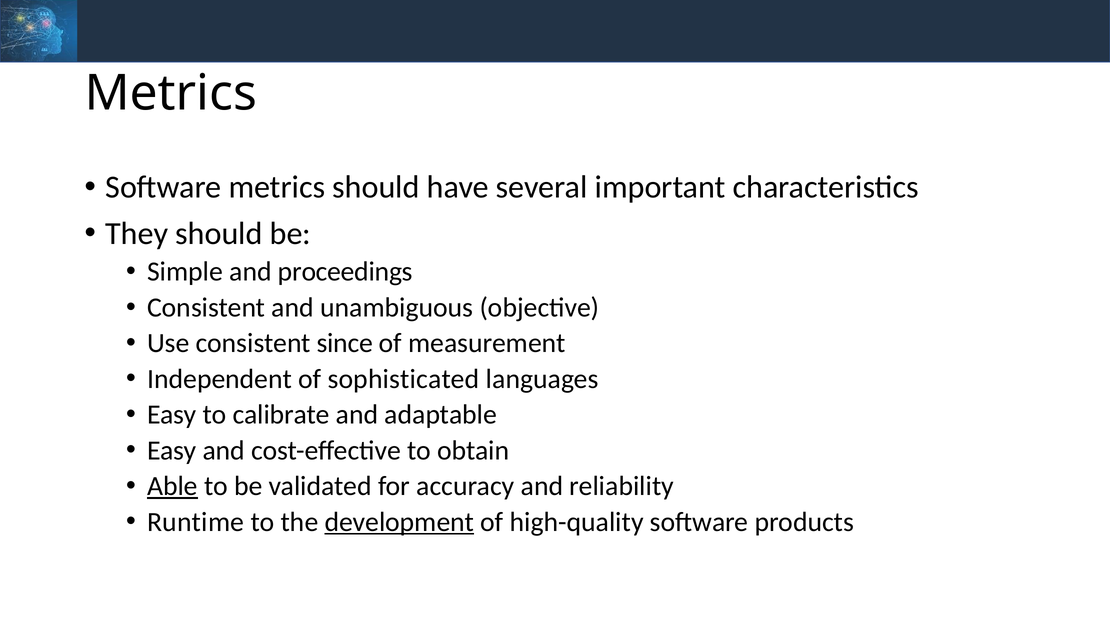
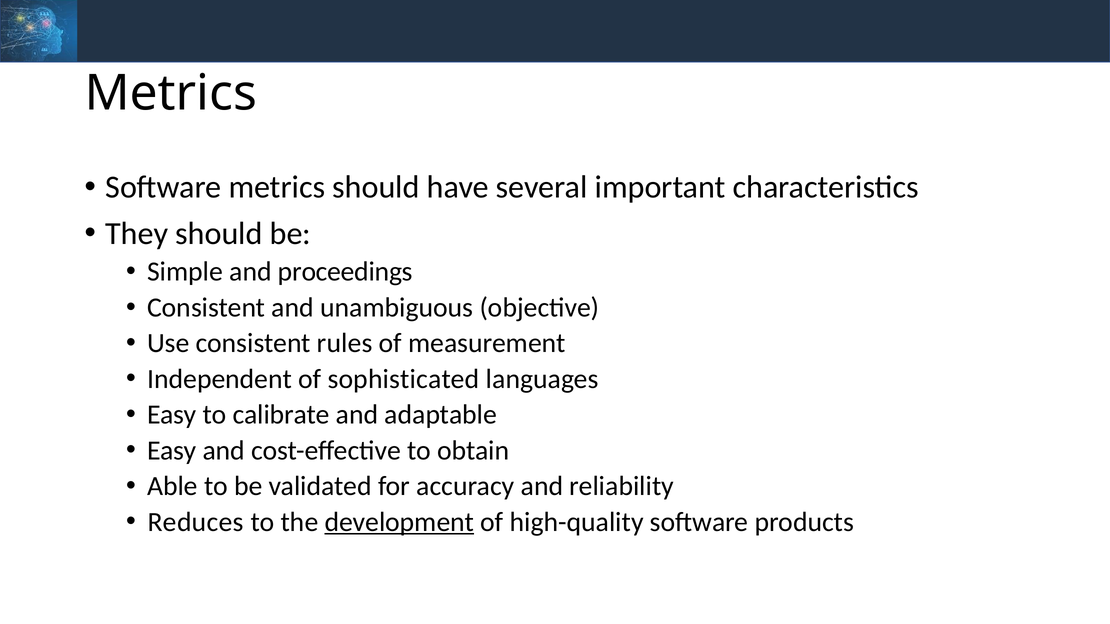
since: since -> rules
Able underline: present -> none
Runtime: Runtime -> Reduces
